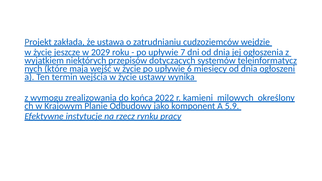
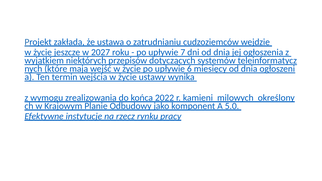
2029: 2029 -> 2027
5.9: 5.9 -> 5.0
